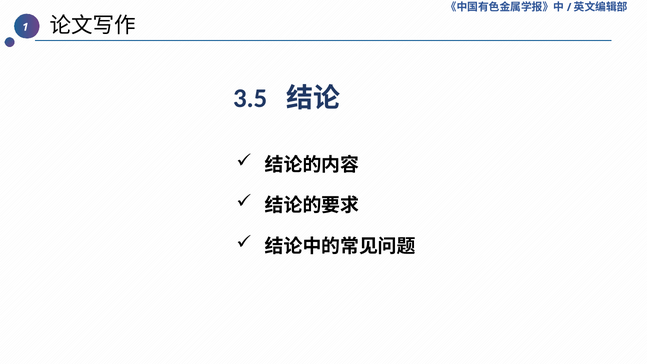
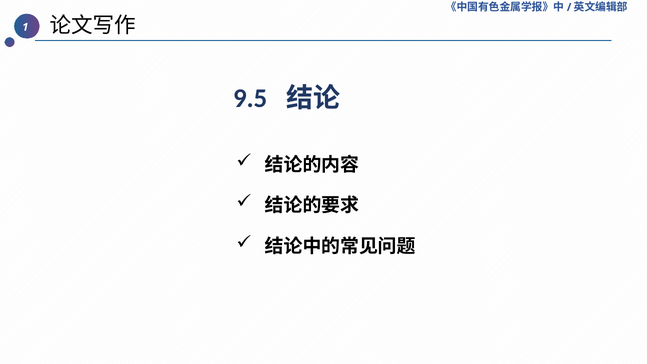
3.5: 3.5 -> 9.5
